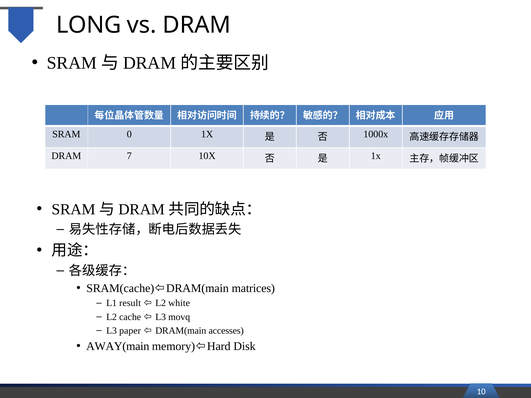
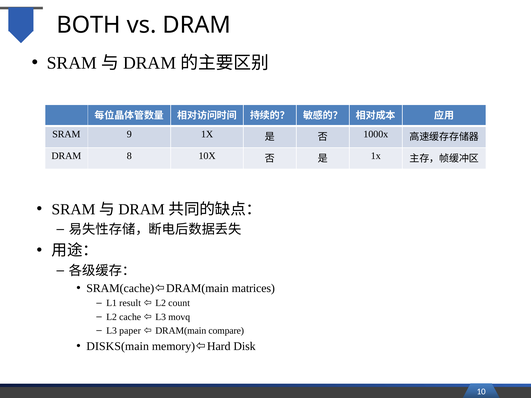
LONG: LONG -> BOTH
0: 0 -> 9
7: 7 -> 8
white: white -> count
accesses: accesses -> compare
AWAY(main: AWAY(main -> DISKS(main
